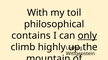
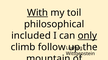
With underline: none -> present
contains: contains -> included
highly: highly -> follow
